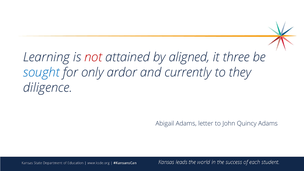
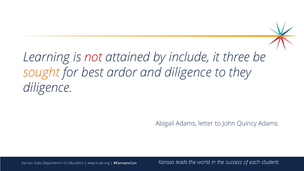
aligned: aligned -> include
sought colour: blue -> orange
only: only -> best
and currently: currently -> diligence
